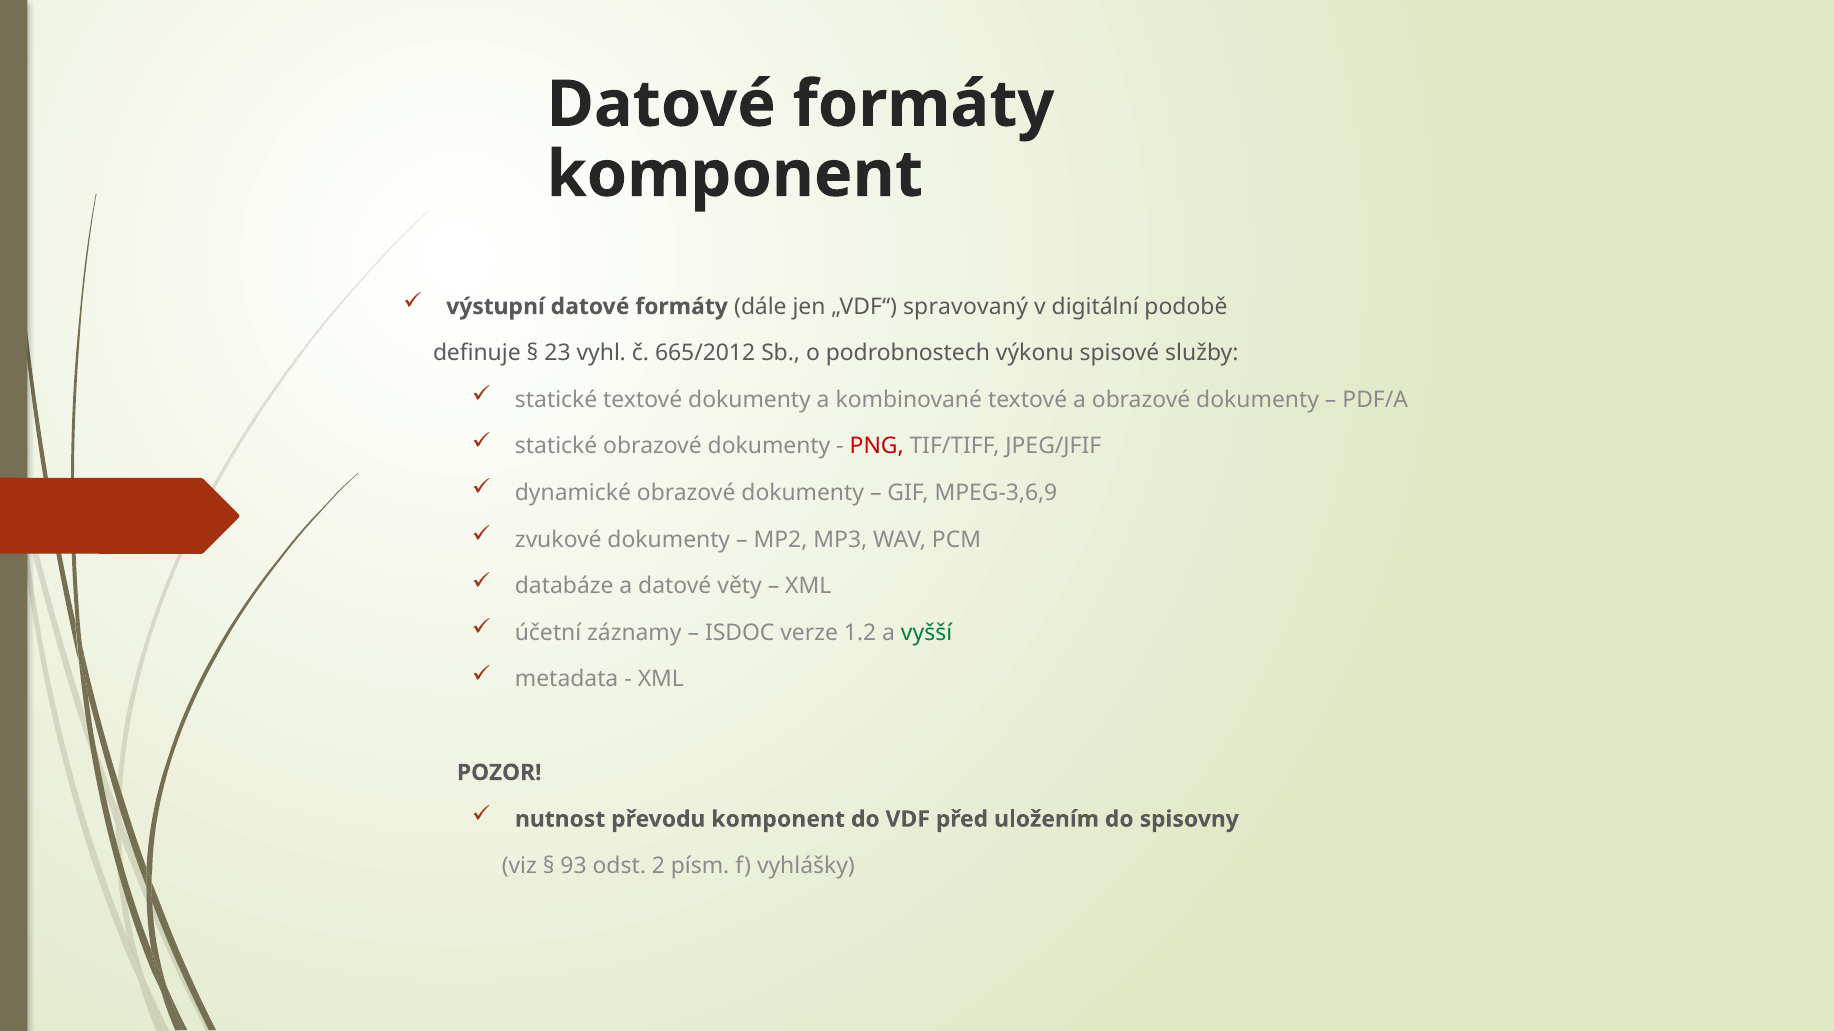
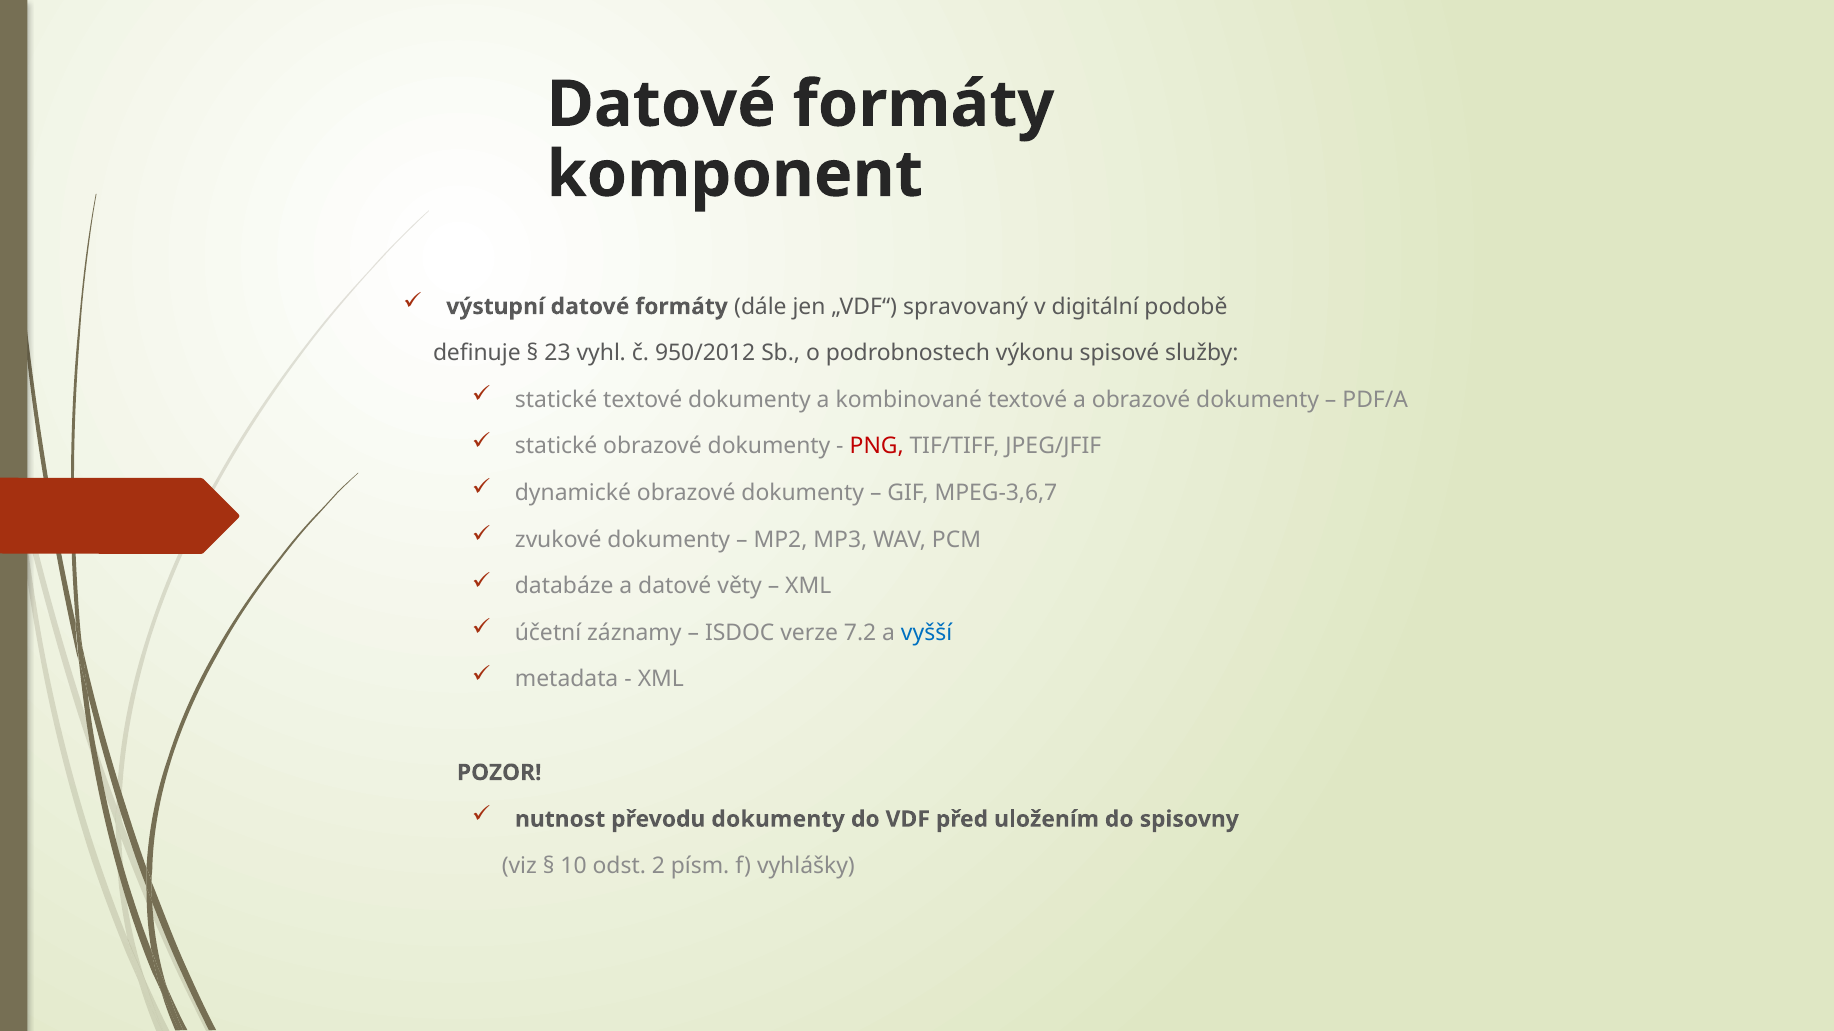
665/2012: 665/2012 -> 950/2012
MPEG-3,6,9: MPEG-3,6,9 -> MPEG-3,6,7
1.2: 1.2 -> 7.2
vyšší colour: green -> blue
převodu komponent: komponent -> dokumenty
93: 93 -> 10
